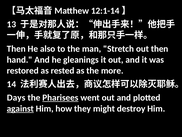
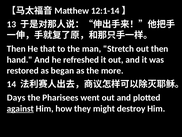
also: also -> that
gleanings: gleanings -> refreshed
rested: rested -> began
Pharisees underline: present -> none
